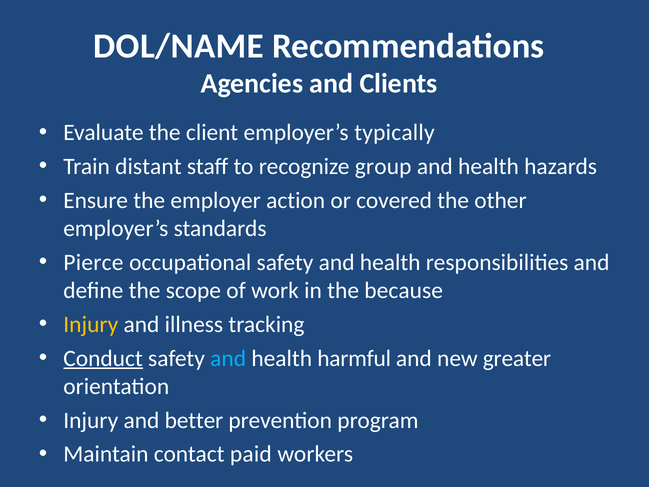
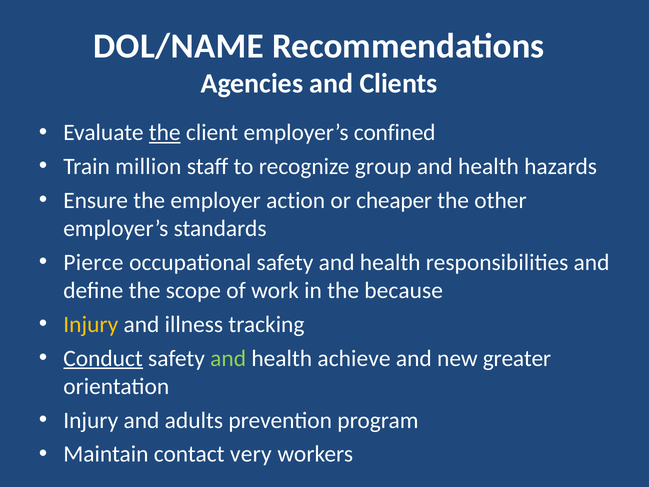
the at (165, 133) underline: none -> present
typically: typically -> confined
distant: distant -> million
covered: covered -> cheaper
and at (228, 358) colour: light blue -> light green
harmful: harmful -> achieve
better: better -> adults
paid: paid -> very
